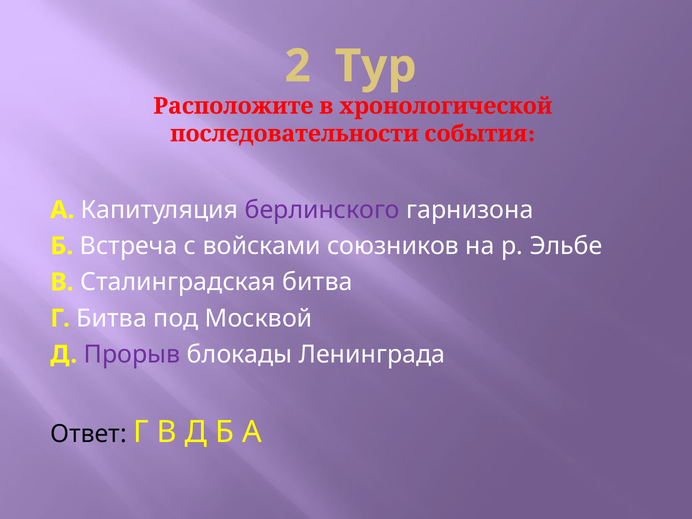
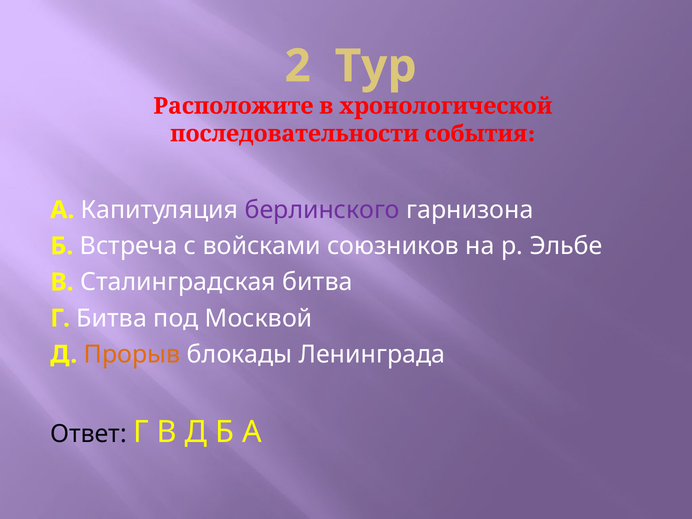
Прорыв colour: purple -> orange
